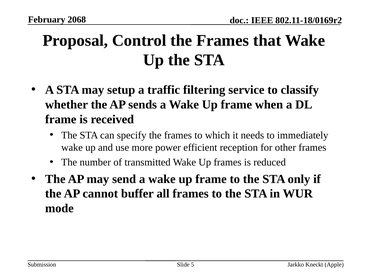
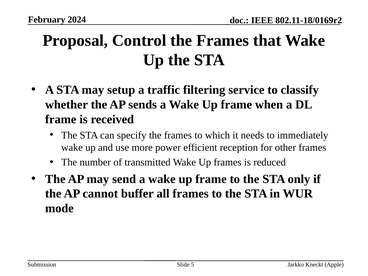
2068: 2068 -> 2024
